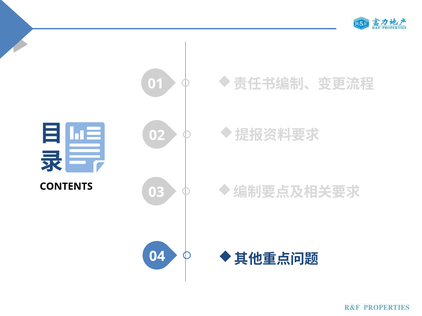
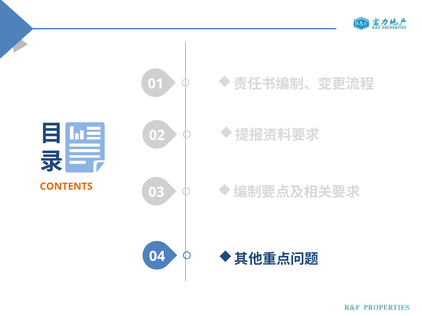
CONTENTS colour: black -> orange
